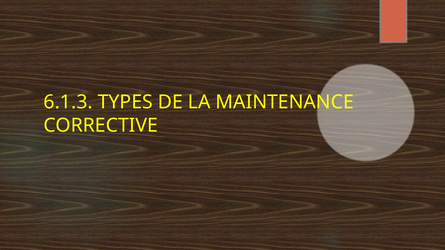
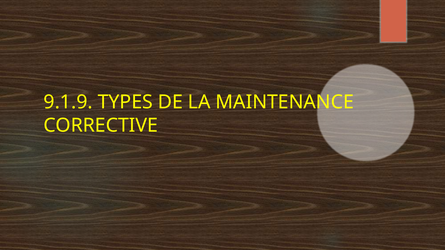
6.1.3: 6.1.3 -> 9.1.9
